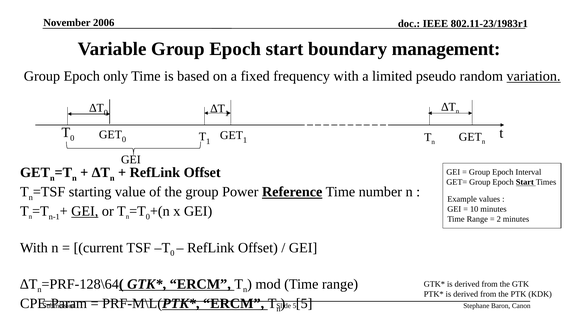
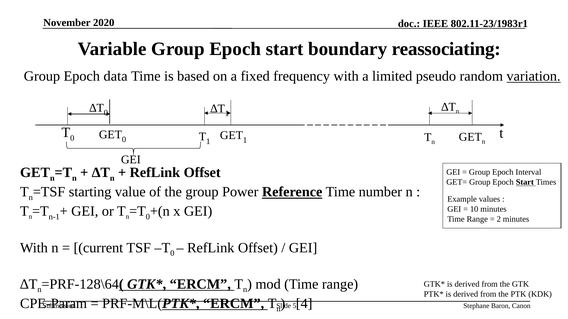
2006: 2006 -> 2020
management: management -> reassociating
only: only -> data
GEI at (85, 212) underline: present -> none
5 at (304, 304): 5 -> 4
